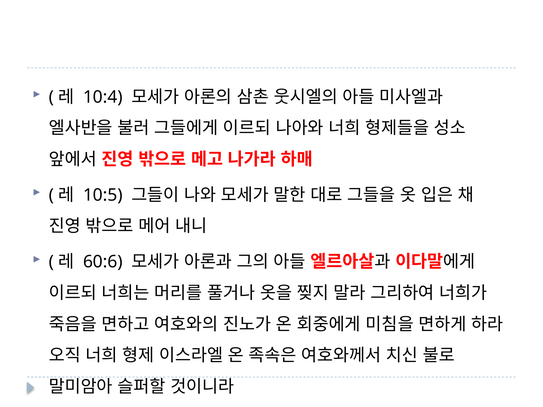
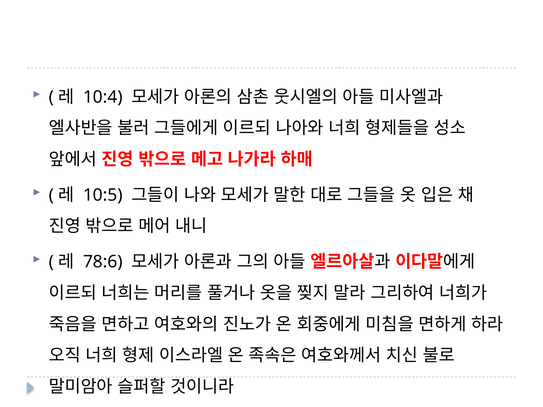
60:6: 60:6 -> 78:6
